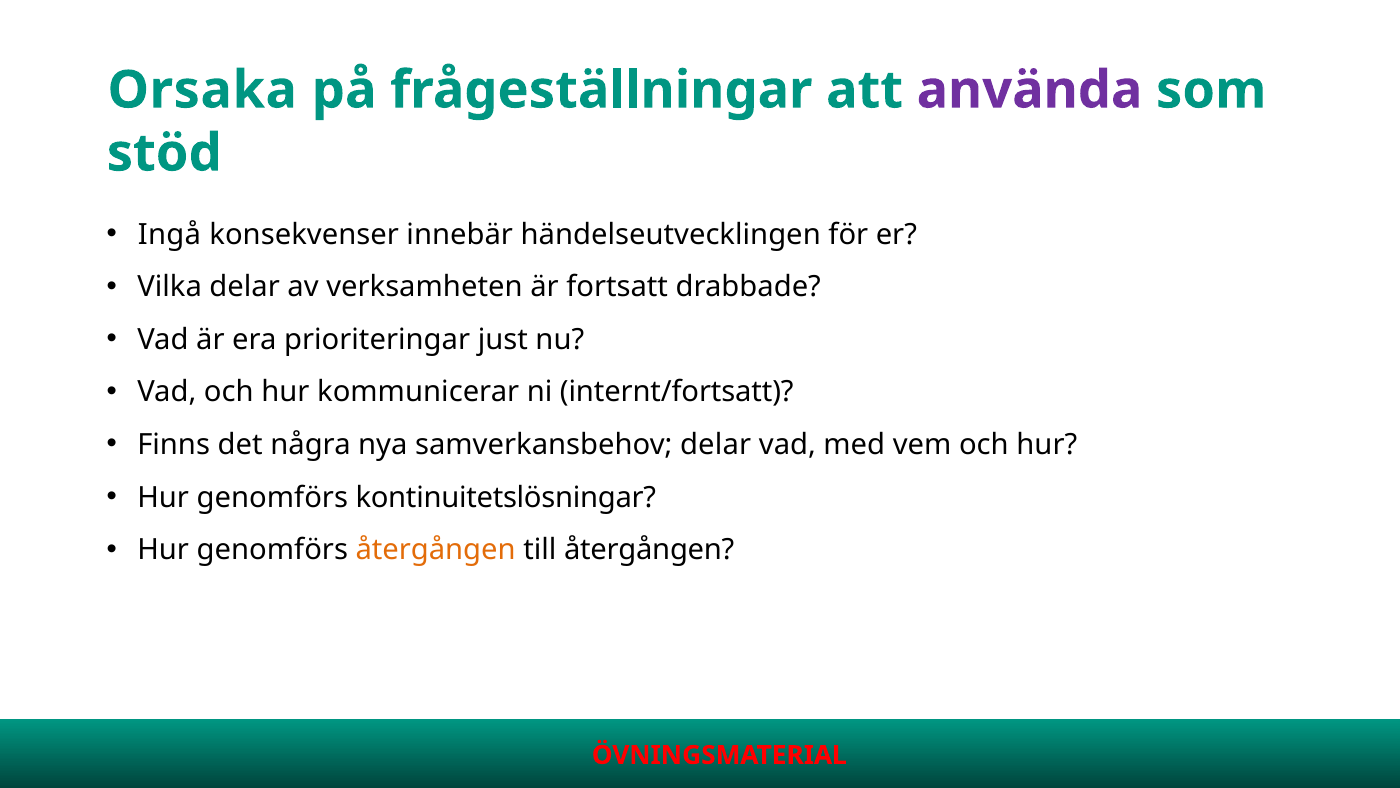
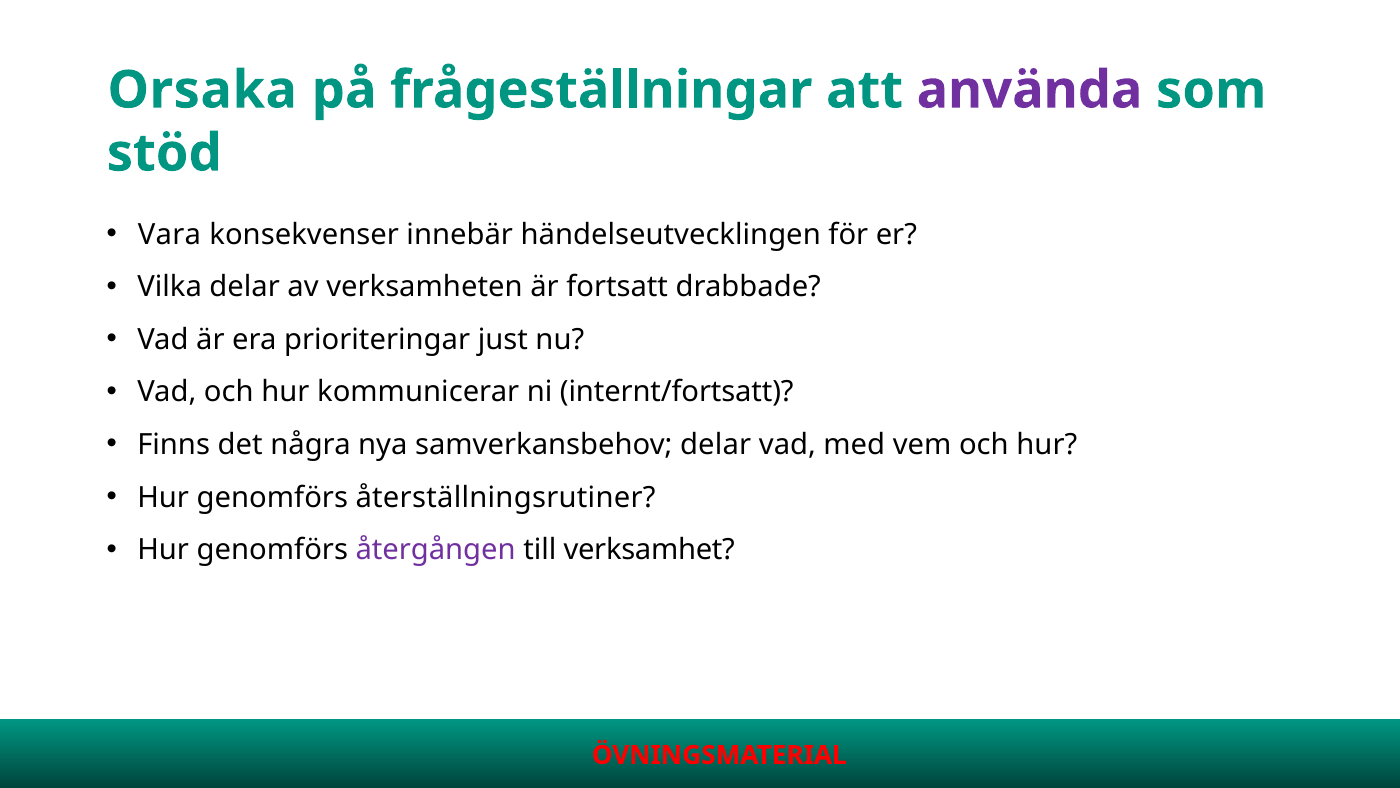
Ingå: Ingå -> Vara
kontinuitetslösningar: kontinuitetslösningar -> återställningsrutiner
återgången at (436, 550) colour: orange -> purple
till återgången: återgången -> verksamhet
